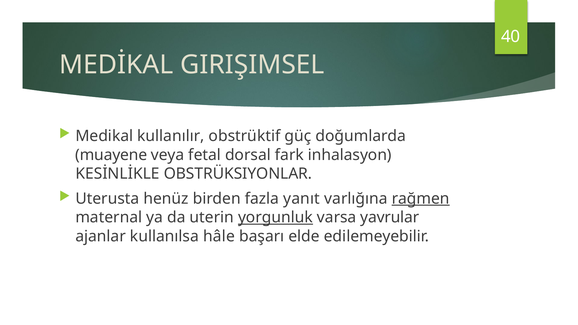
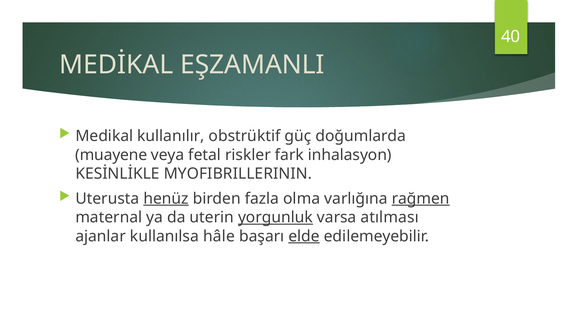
GIRIŞIMSEL: GIRIŞIMSEL -> EŞZAMANLI
dorsal: dorsal -> riskler
OBSTRÜKSIYONLAR: OBSTRÜKSIYONLAR -> MYOFIBRILLERININ
henüz underline: none -> present
yanıt: yanıt -> olma
yavrular: yavrular -> atılması
elde underline: none -> present
